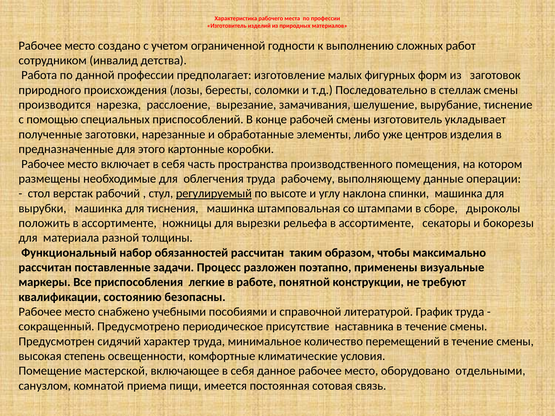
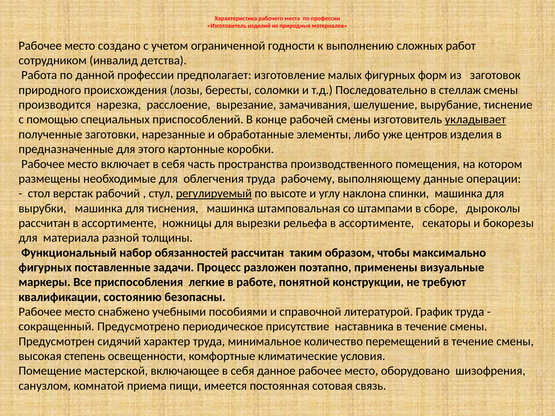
укладывает underline: none -> present
положить at (44, 223): положить -> рассчитан
рассчитан at (45, 268): рассчитан -> фигурных
отдельными: отдельными -> шизофрения
